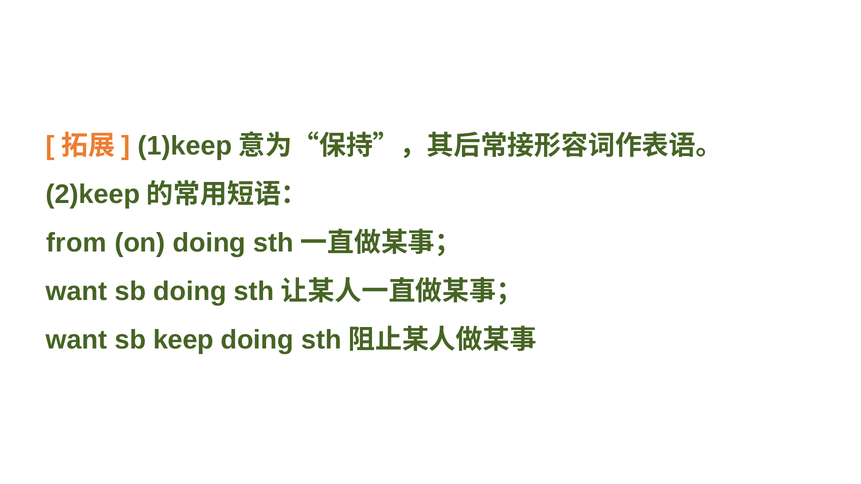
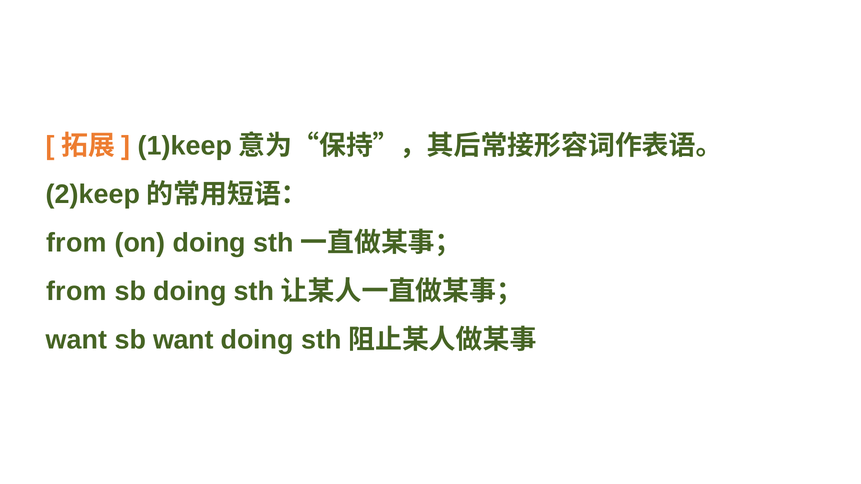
want at (76, 291): want -> from
sb keep: keep -> want
